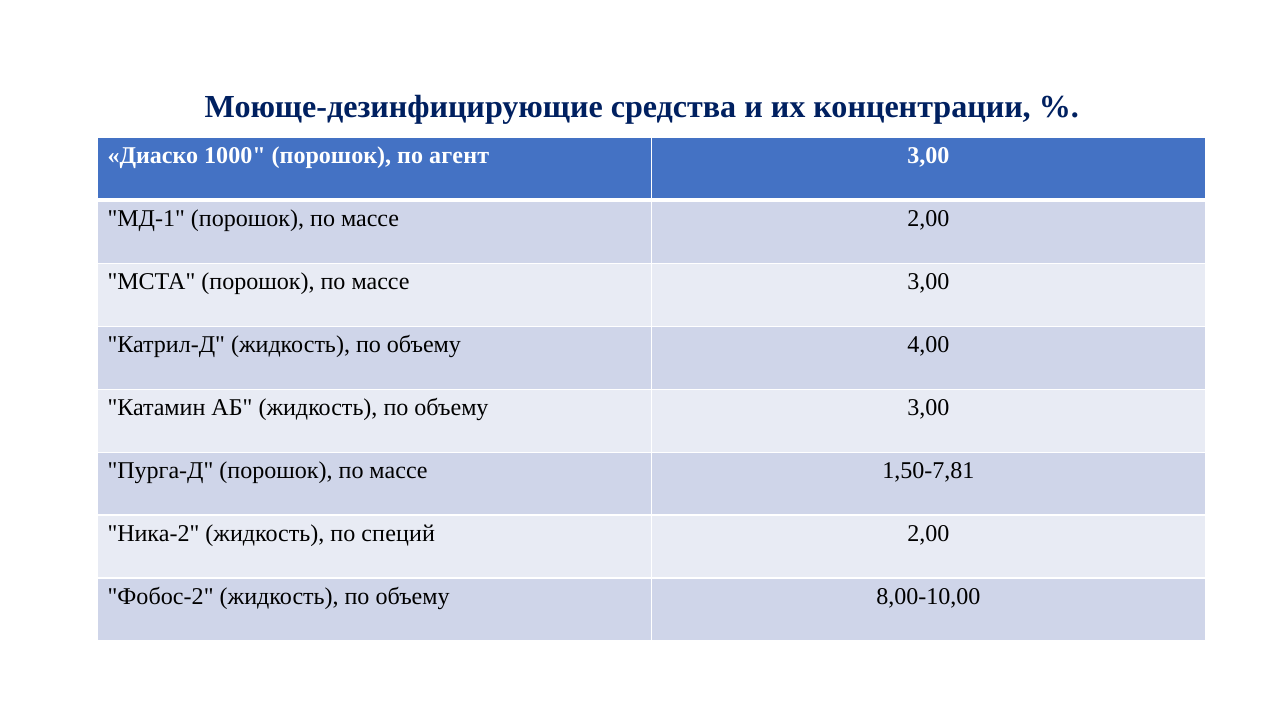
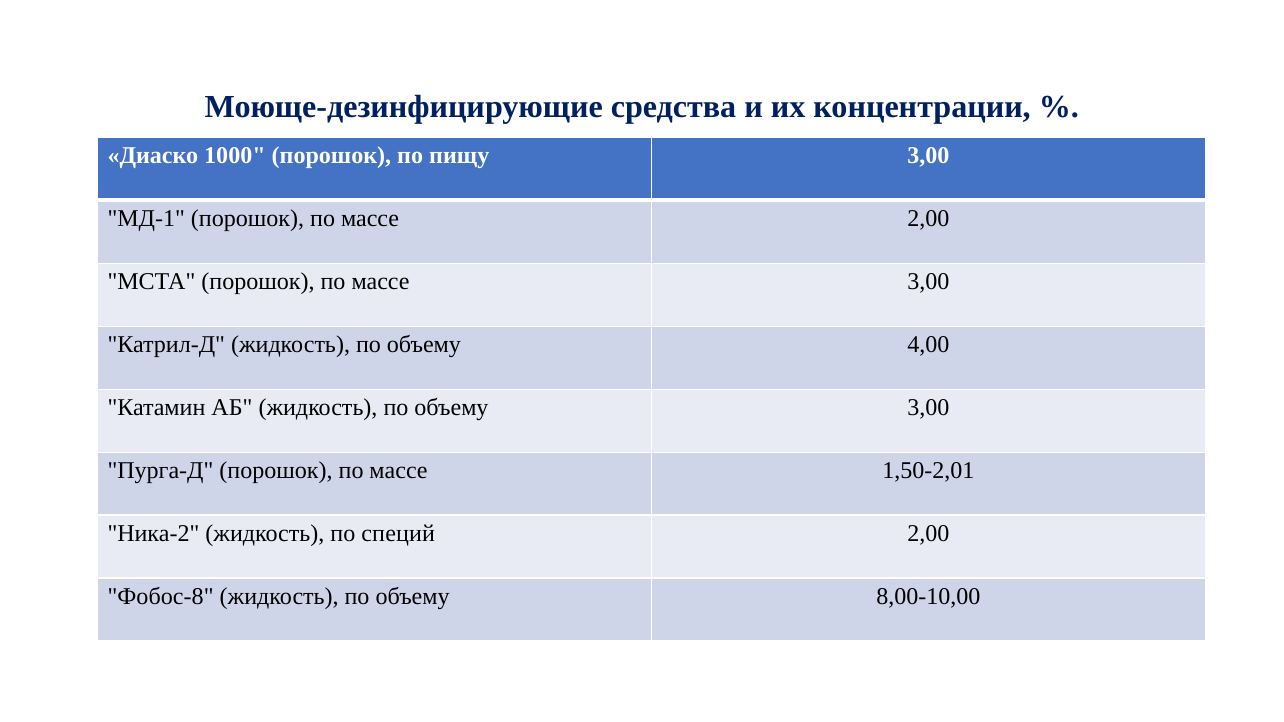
агент: агент -> пищу
1,50-7,81: 1,50-7,81 -> 1,50-2,01
Фобос-2: Фобос-2 -> Фобос-8
